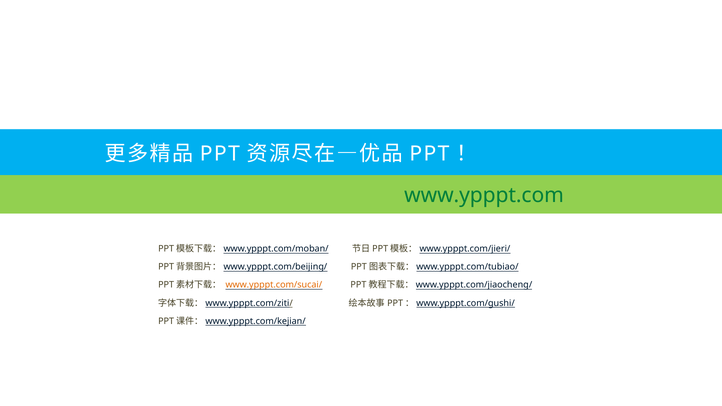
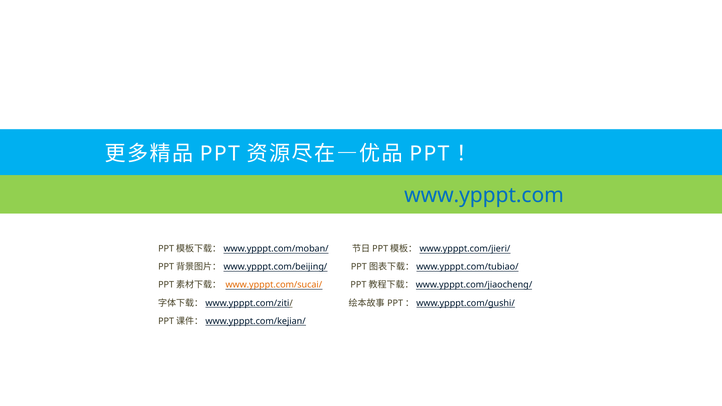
www.ypppt.com colour: green -> blue
